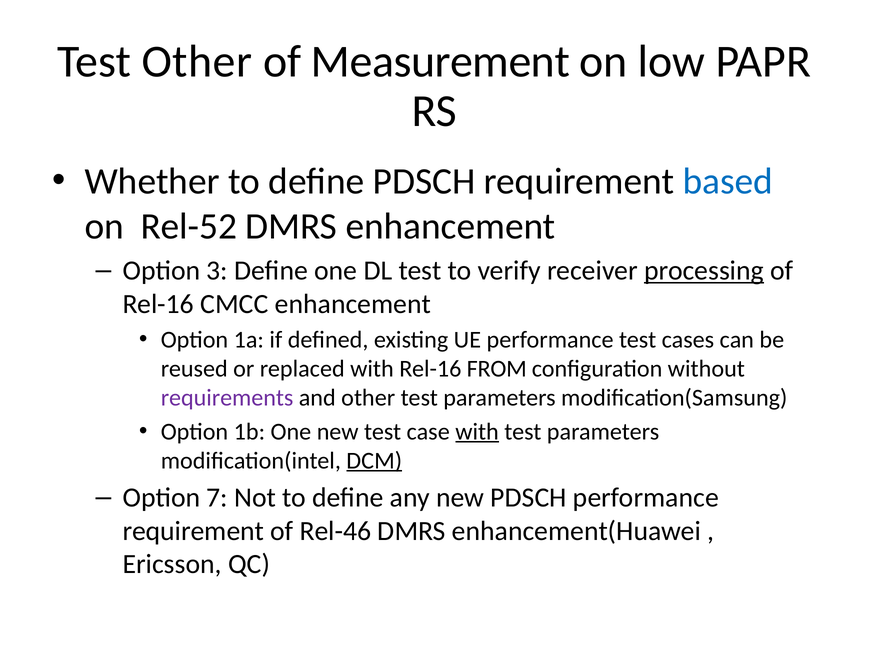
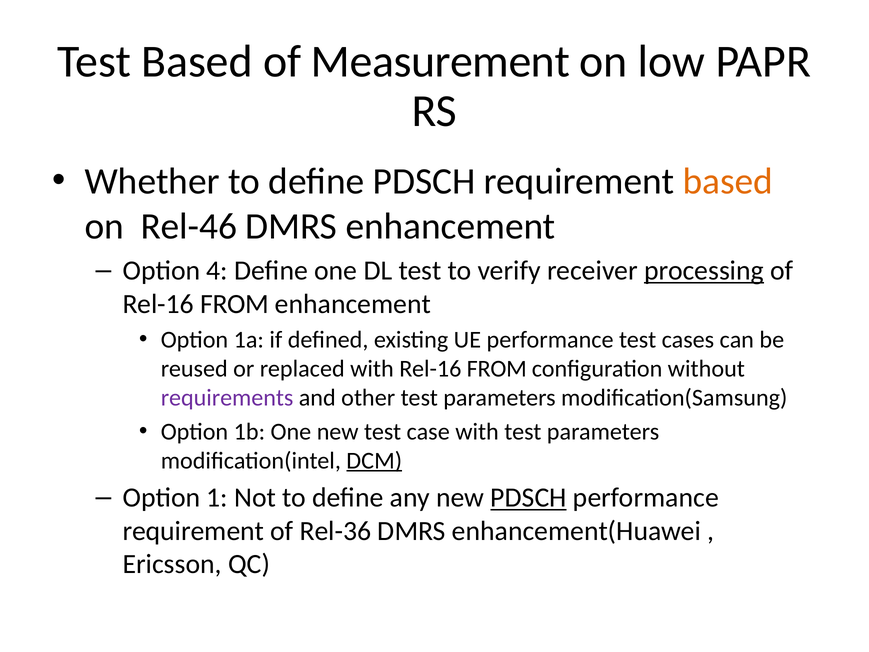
Test Other: Other -> Based
based at (728, 181) colour: blue -> orange
Rel-52: Rel-52 -> Rel-46
3: 3 -> 4
CMCC at (234, 304): CMCC -> FROM
with at (477, 431) underline: present -> none
7: 7 -> 1
PDSCH at (529, 498) underline: none -> present
Rel-46: Rel-46 -> Rel-36
